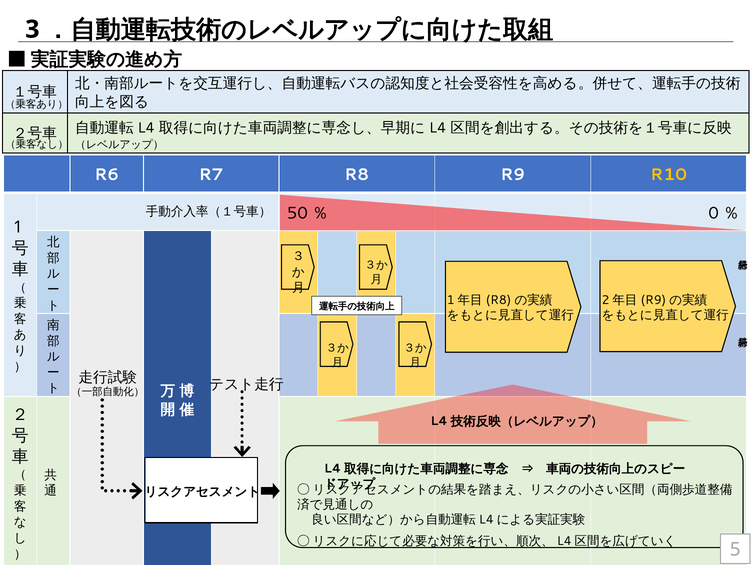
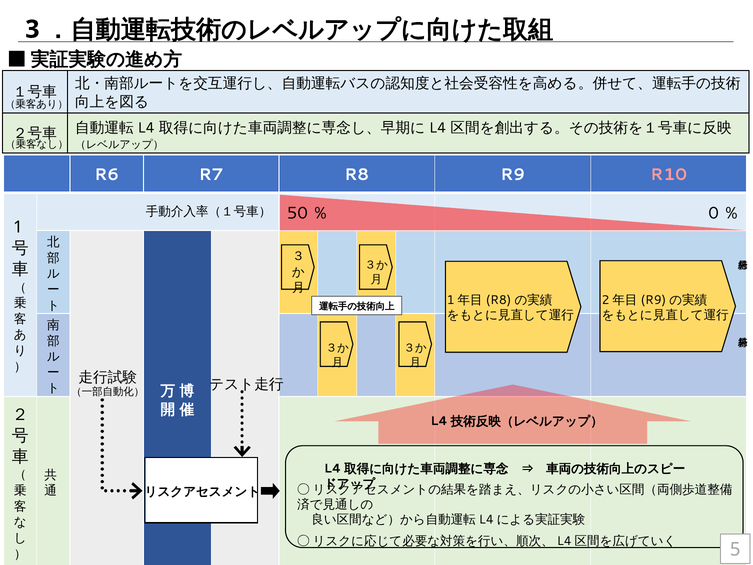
R10 colour: yellow -> pink
